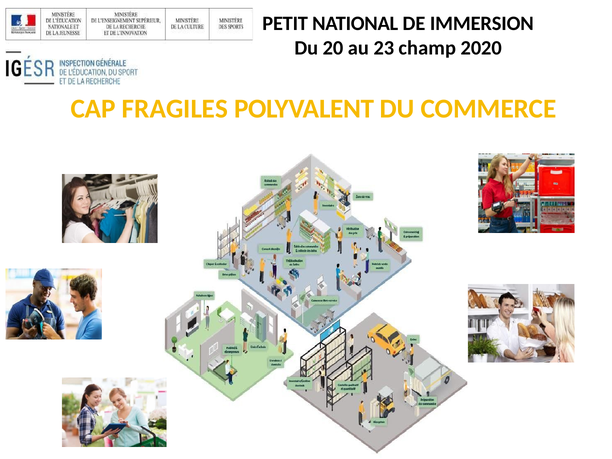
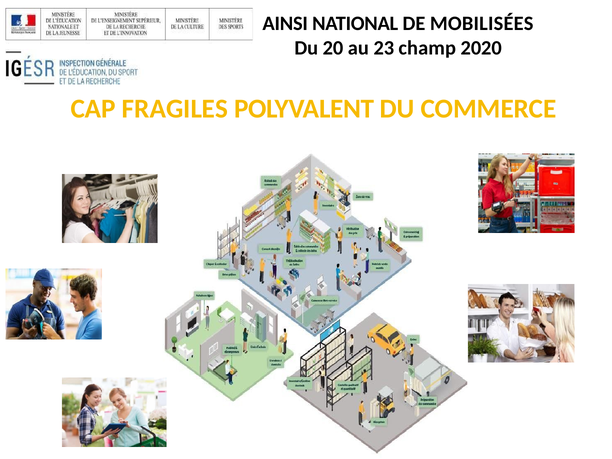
PETIT: PETIT -> AINSI
IMMERSION: IMMERSION -> MOBILISÉES
